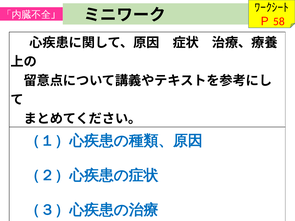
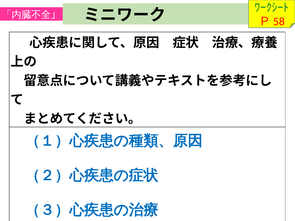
ﾜｰｸｼｰﾄ colour: black -> green
